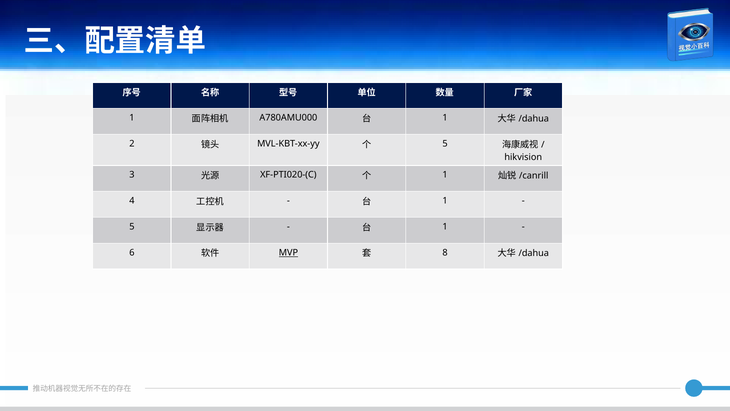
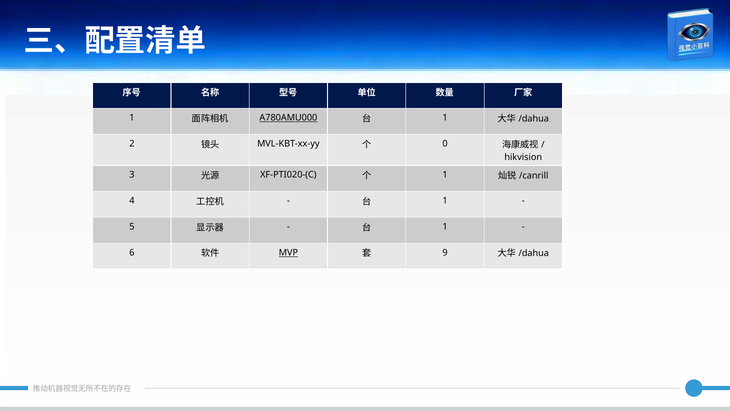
A780AMU000 underline: none -> present
5 at (445, 144): 5 -> 0
8: 8 -> 9
